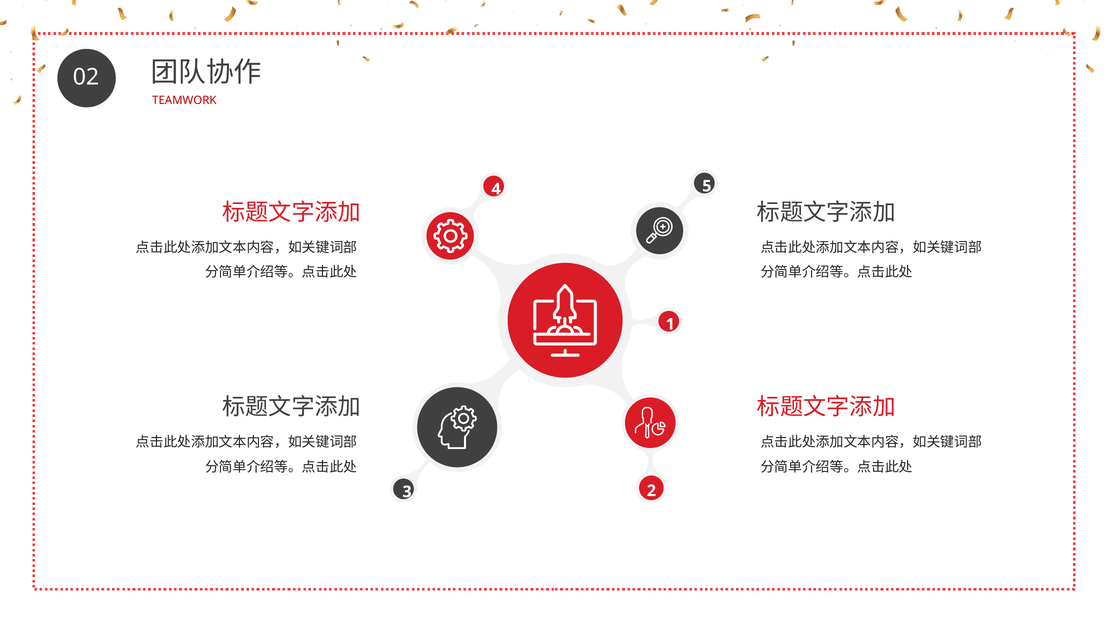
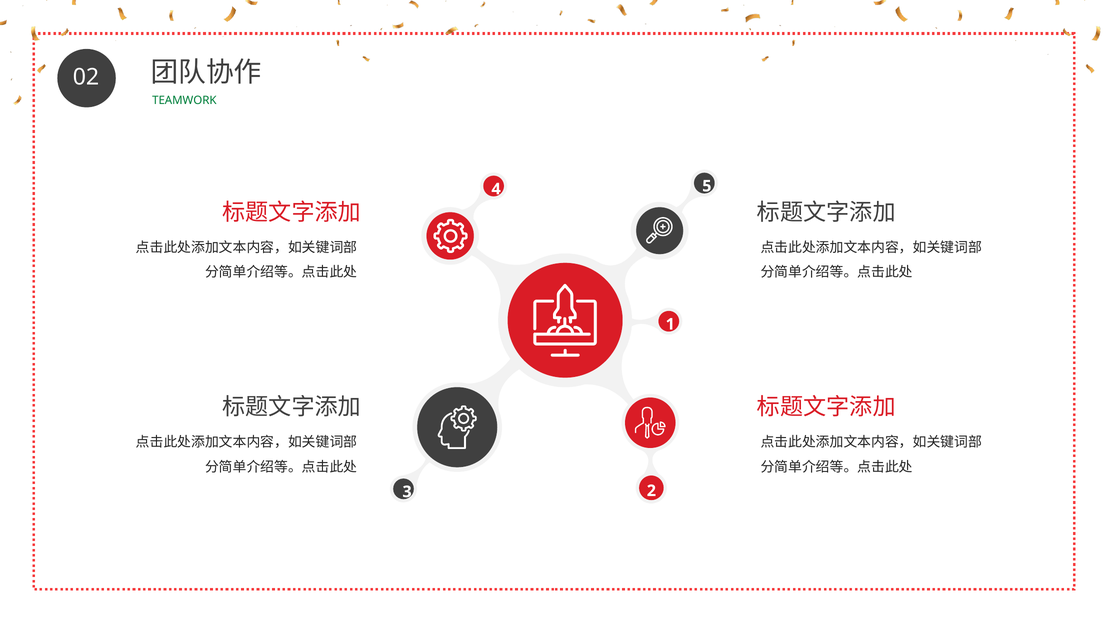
TEAMWORK colour: red -> green
